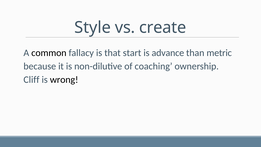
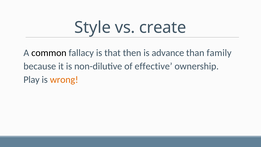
start: start -> then
metric: metric -> family
coaching: coaching -> effective
Cliff: Cliff -> Play
wrong colour: black -> orange
